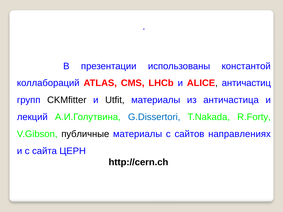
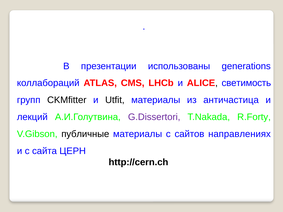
константой: константой -> generations
античастиц: античастиц -> светимость
G.Dissertori colour: blue -> purple
